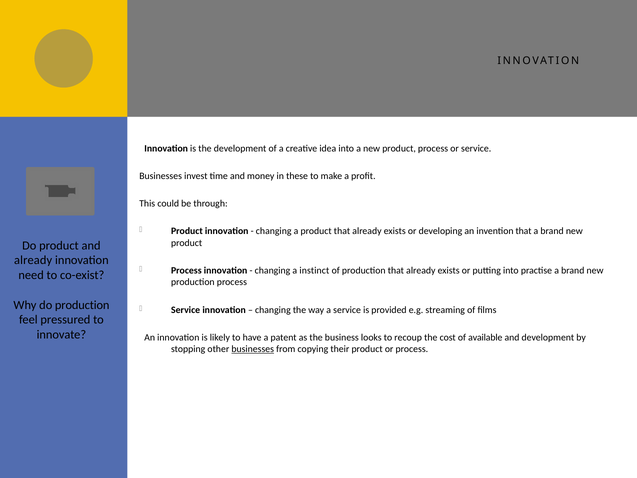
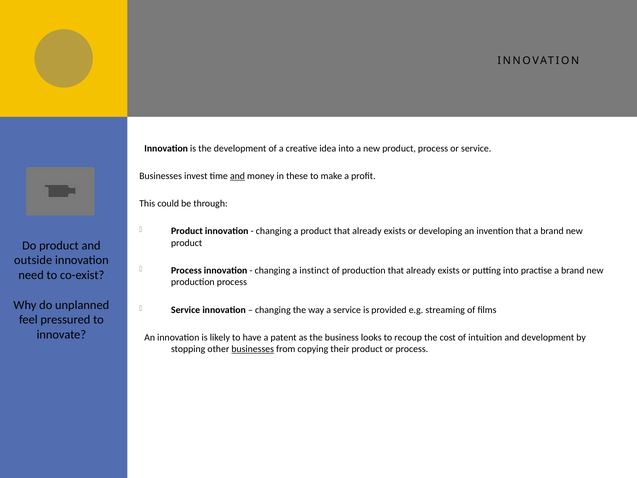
and at (237, 176) underline: none -> present
already at (33, 260): already -> outside
do production: production -> unplanned
available: available -> intuition
